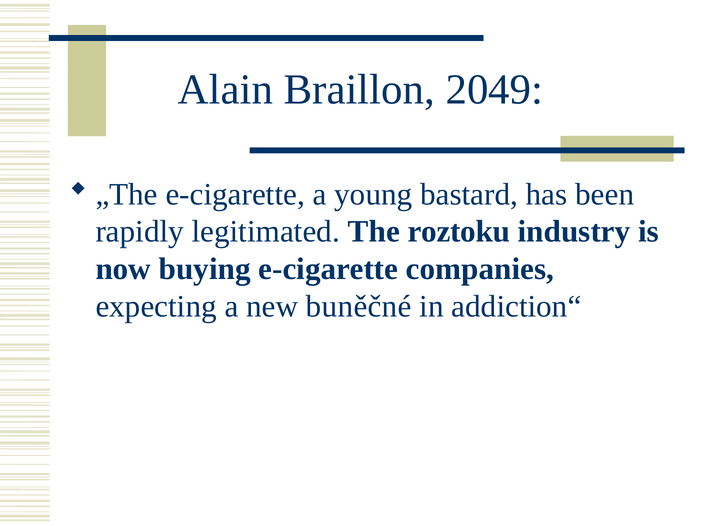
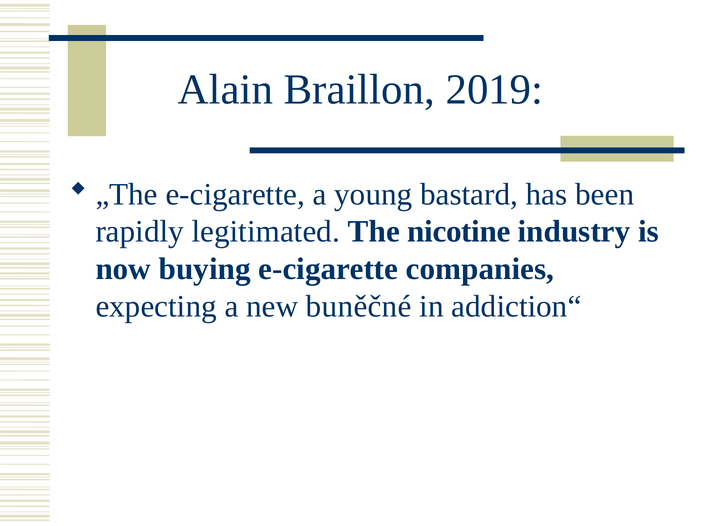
2049: 2049 -> 2019
roztoku: roztoku -> nicotine
